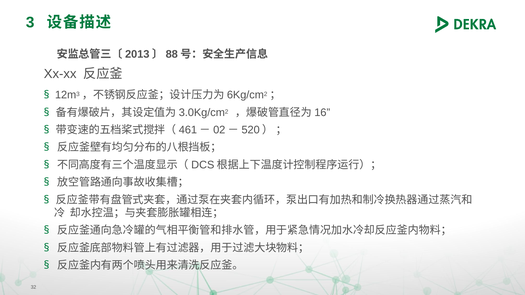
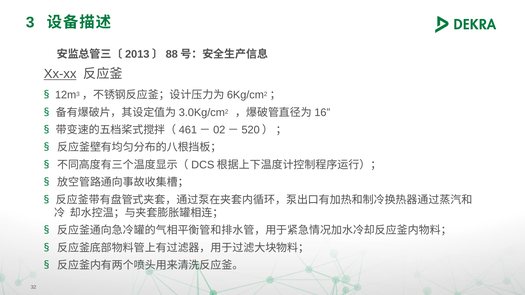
Xx-xx underline: none -> present
